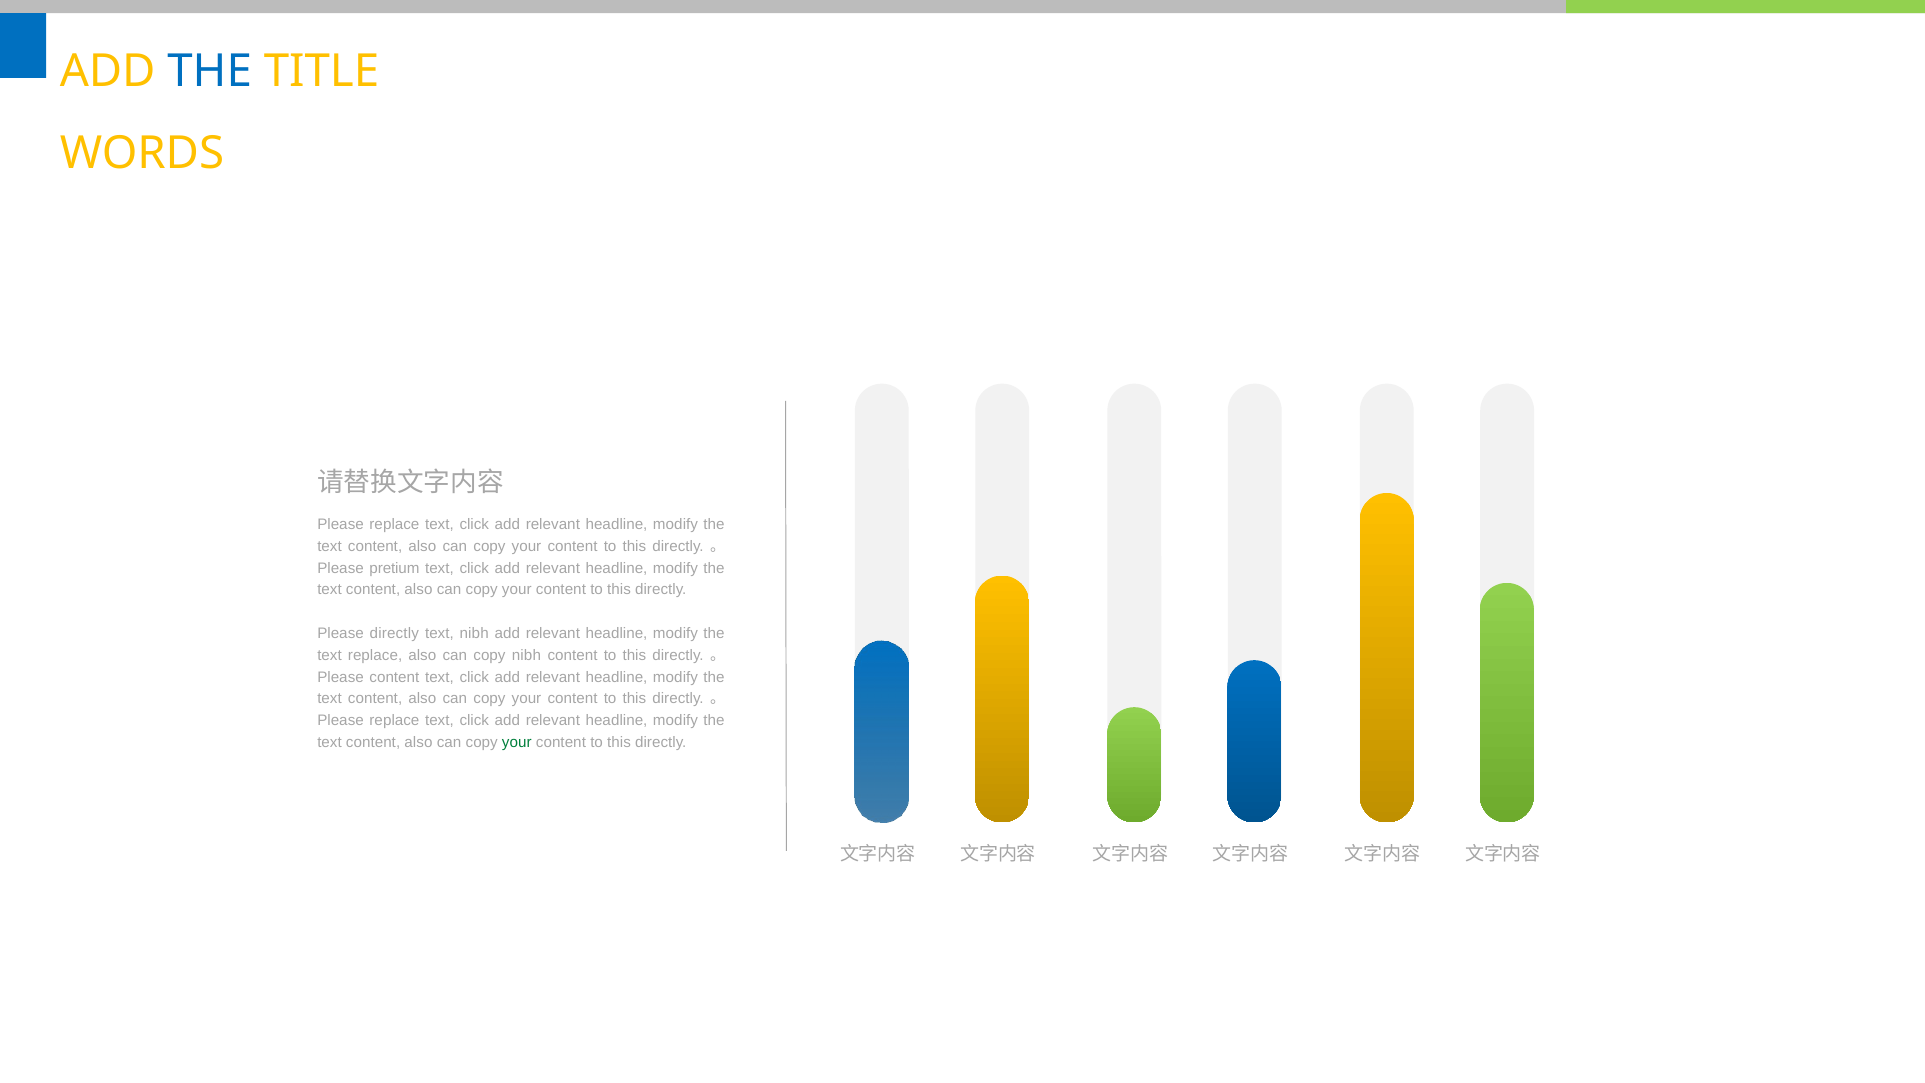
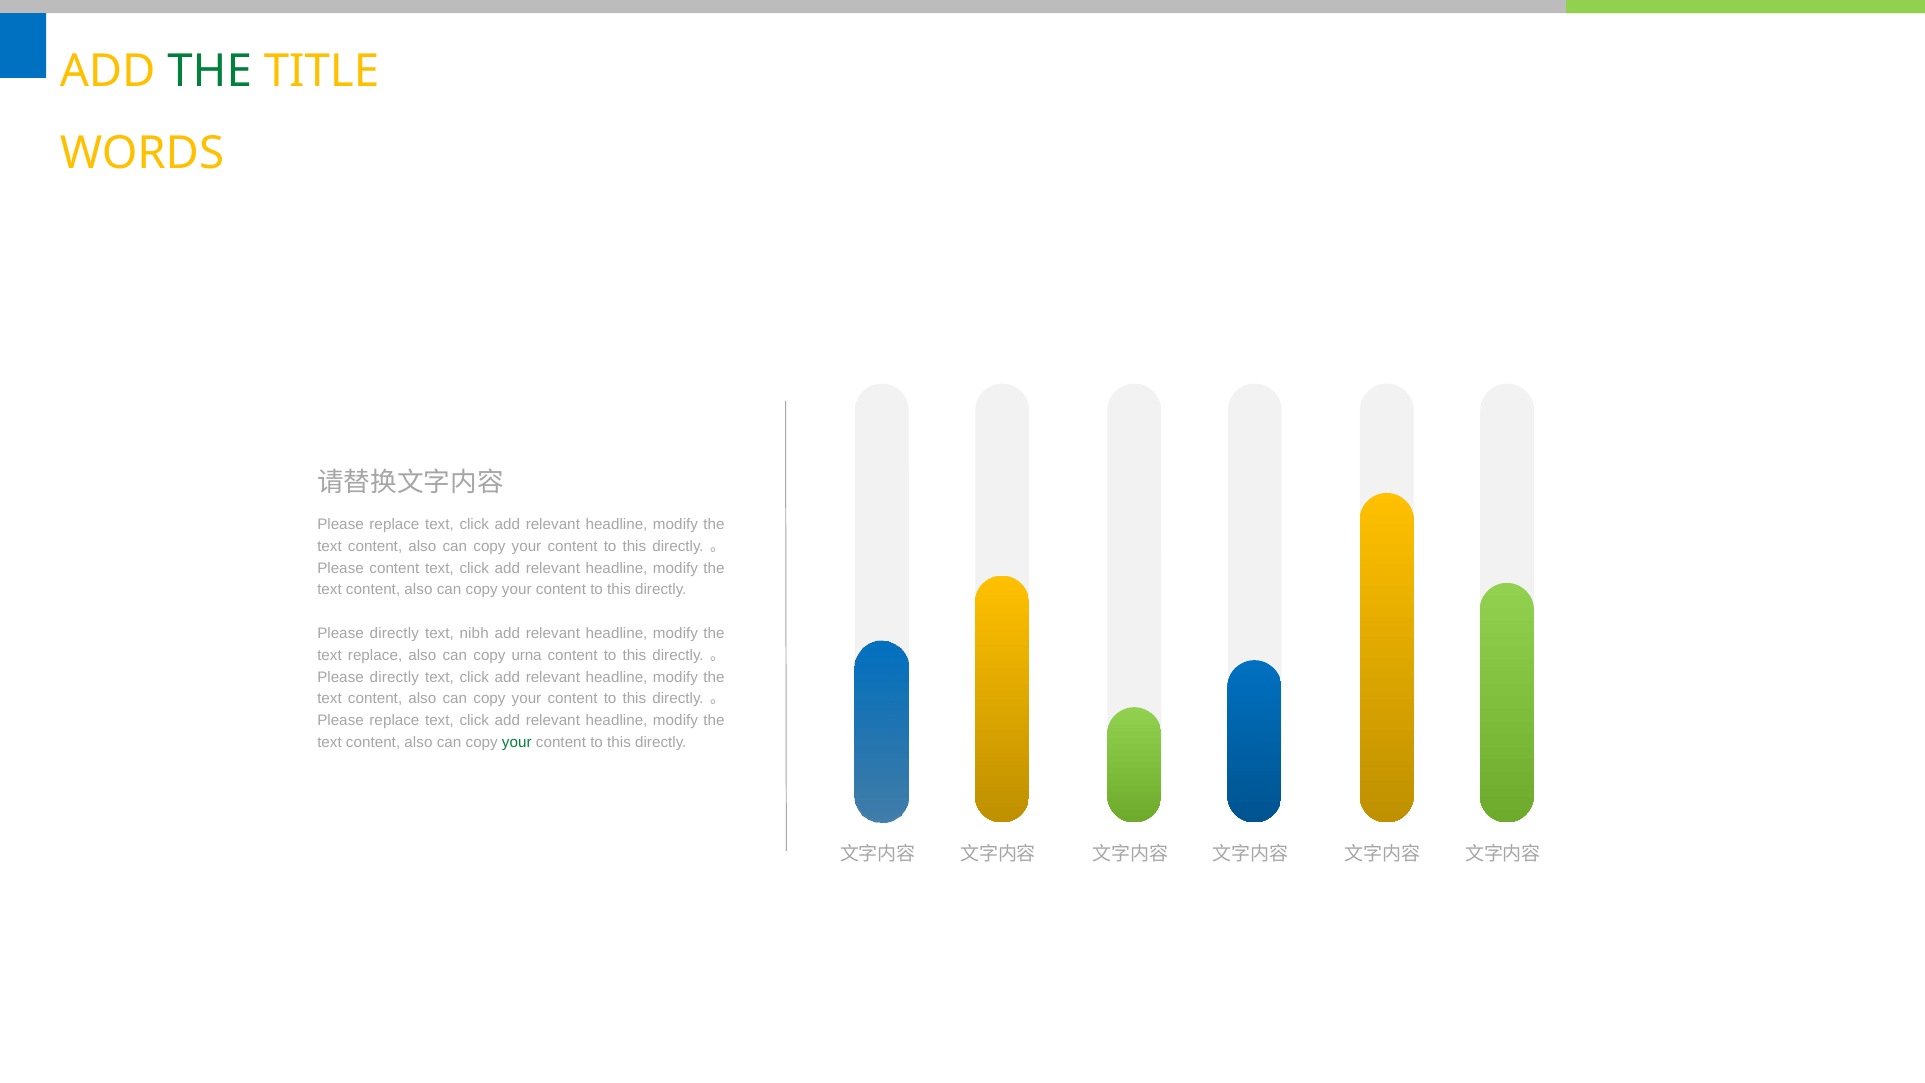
THE at (210, 71) colour: blue -> green
Please pretium: pretium -> content
copy nibh: nibh -> urna
content at (394, 677): content -> directly
